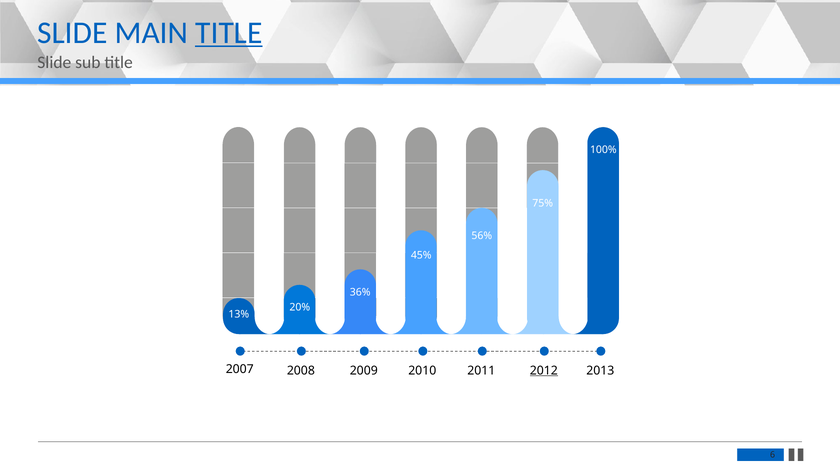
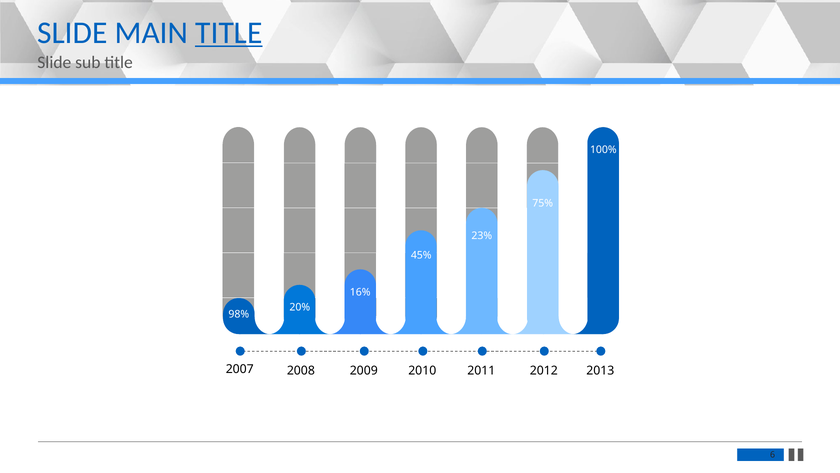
56%: 56% -> 23%
36%: 36% -> 16%
13%: 13% -> 98%
2012 underline: present -> none
